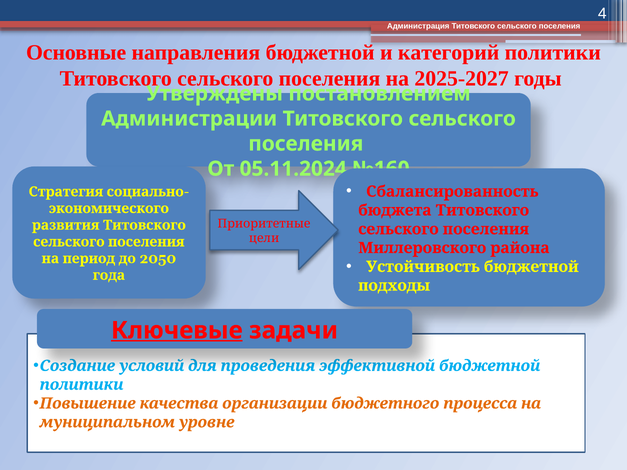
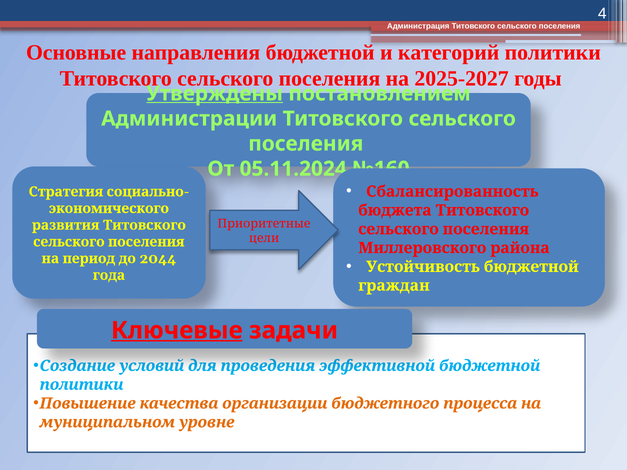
Утверждены underline: none -> present
2050: 2050 -> 2044
подходы: подходы -> граждан
